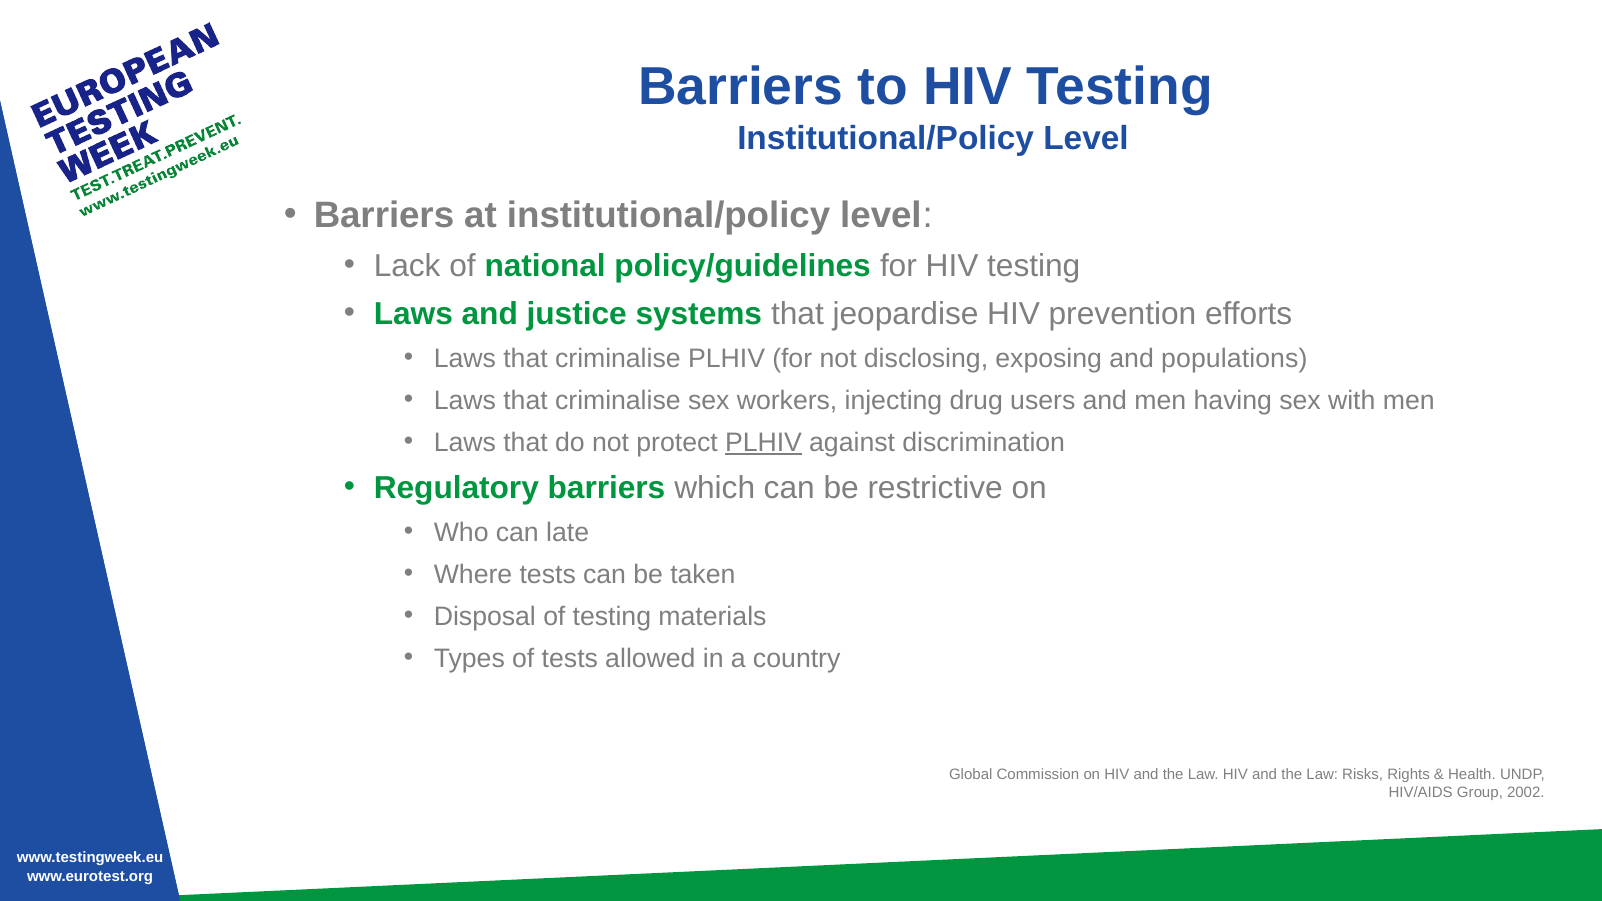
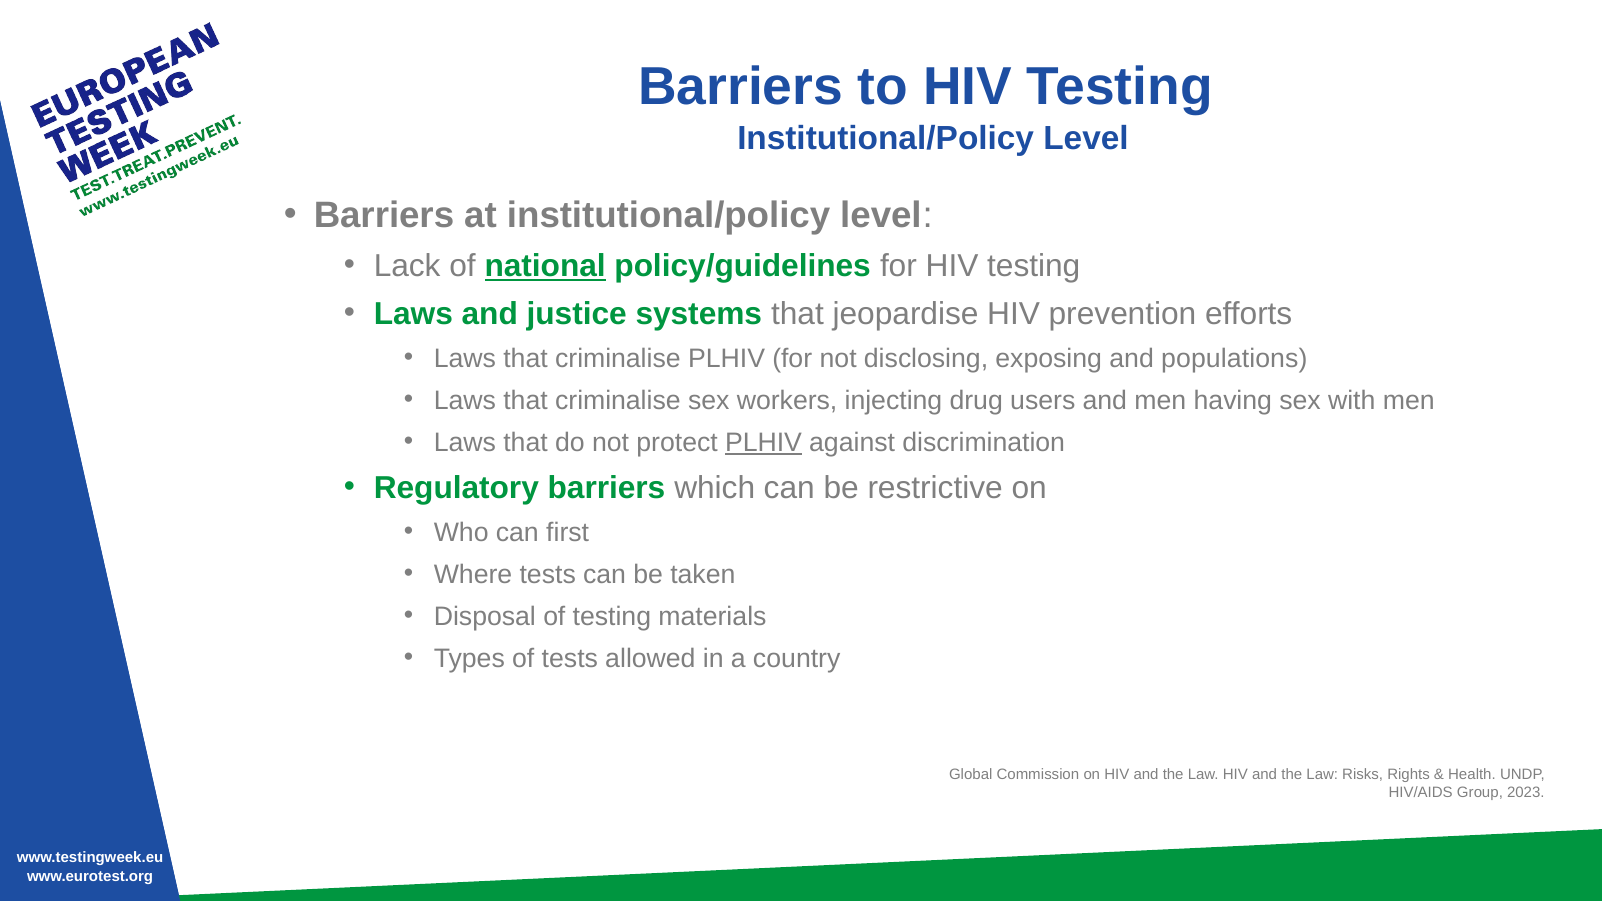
national underline: none -> present
late: late -> first
2002: 2002 -> 2023
